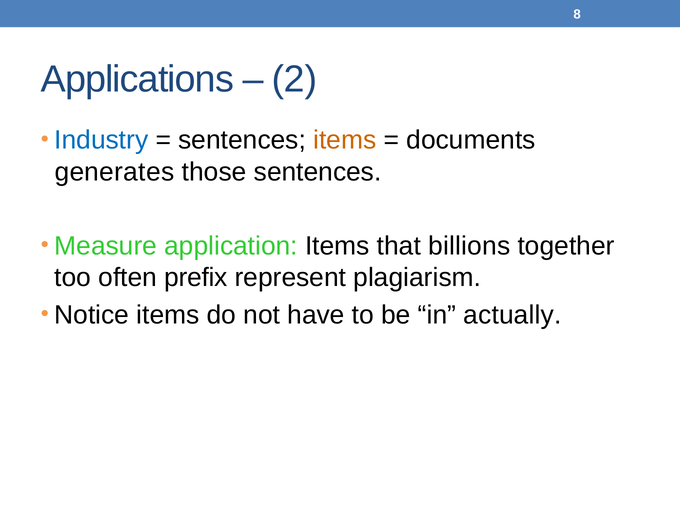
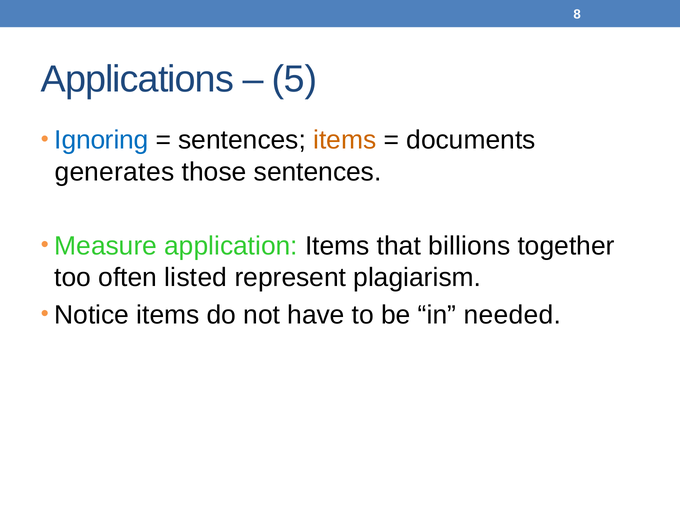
2: 2 -> 5
Industry: Industry -> Ignoring
prefix: prefix -> listed
actually: actually -> needed
